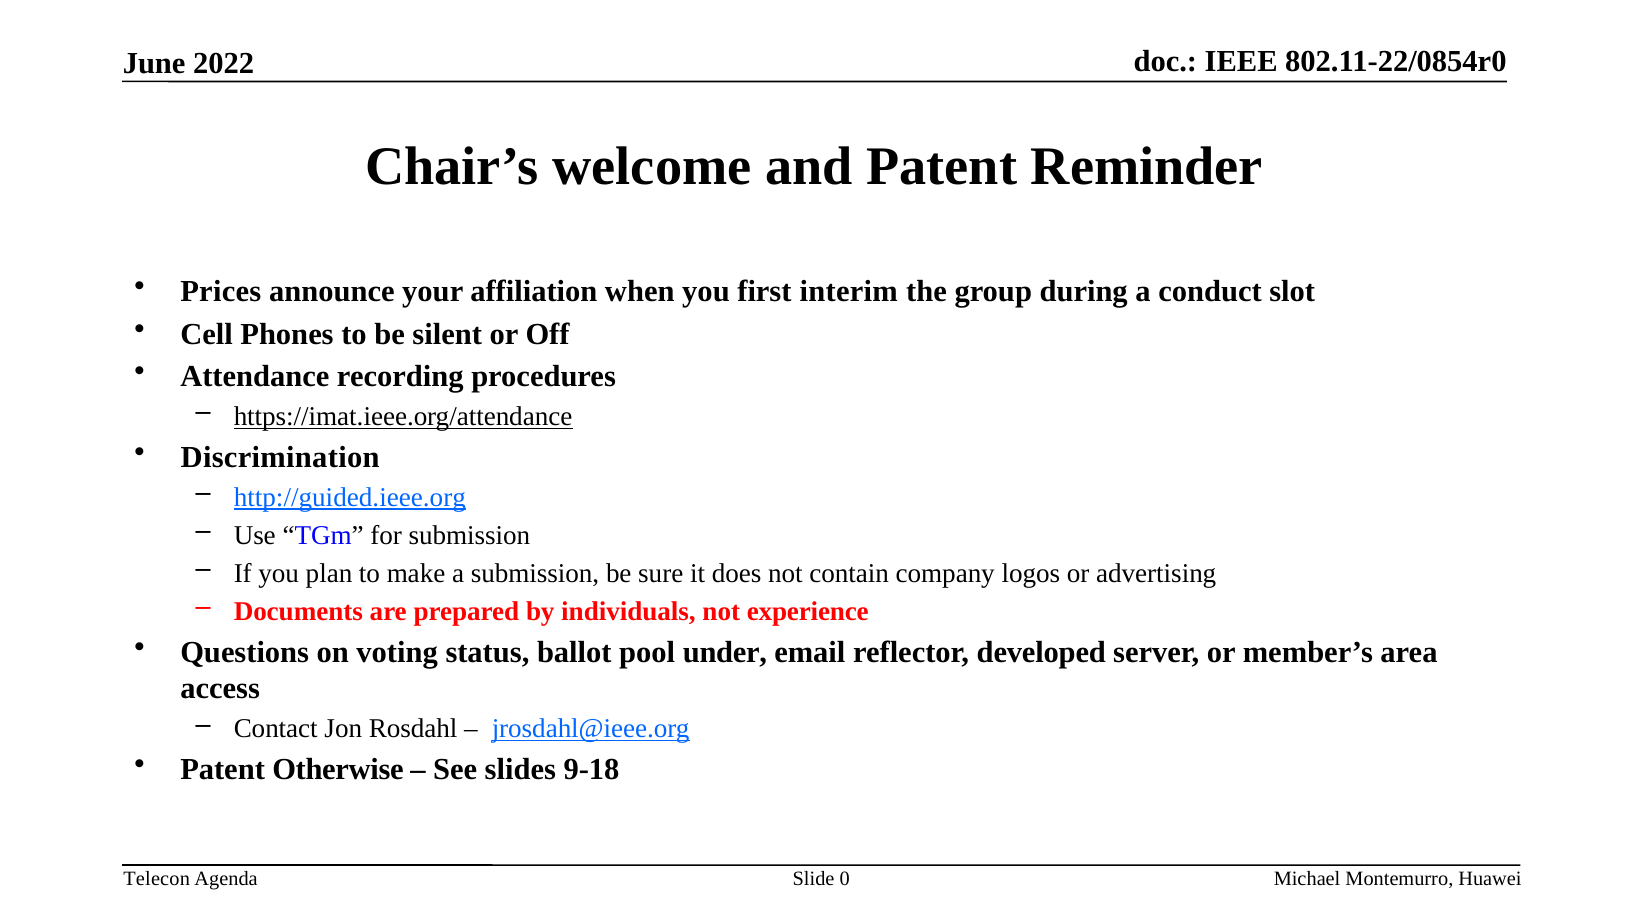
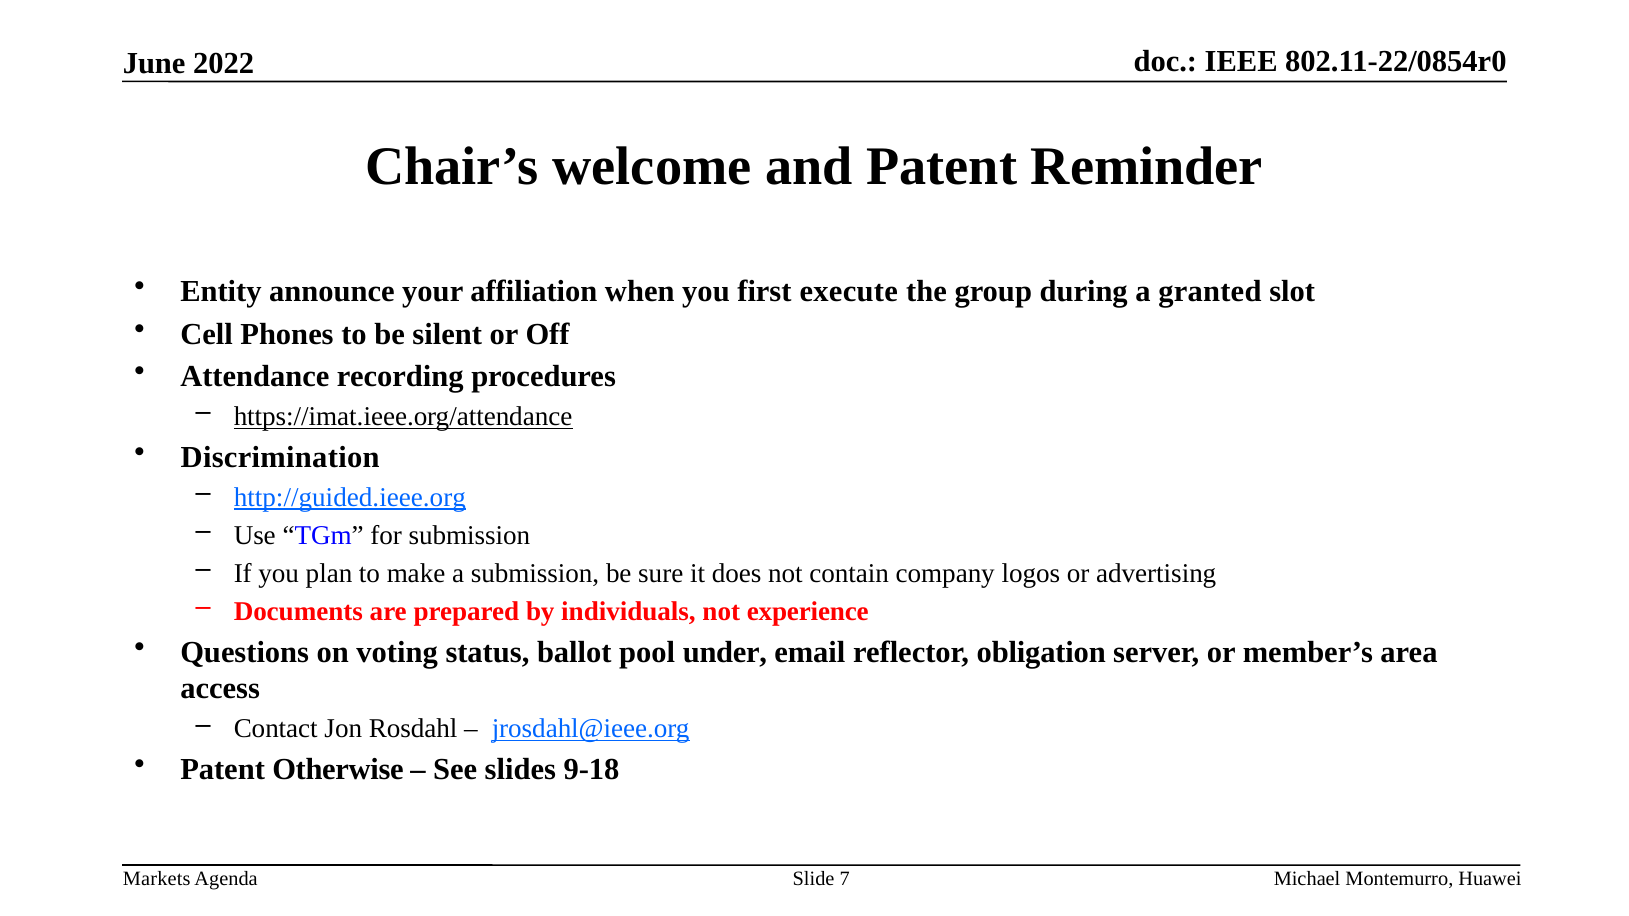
Prices: Prices -> Entity
interim: interim -> execute
conduct: conduct -> granted
developed: developed -> obligation
Telecon: Telecon -> Markets
0: 0 -> 7
